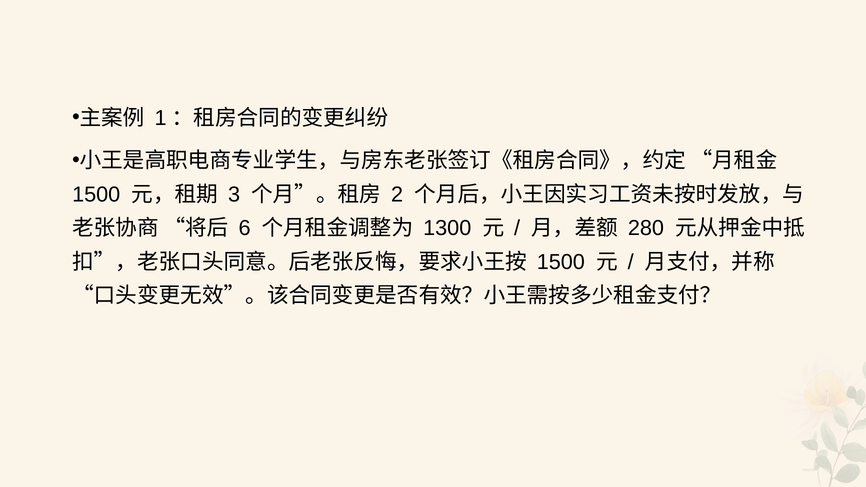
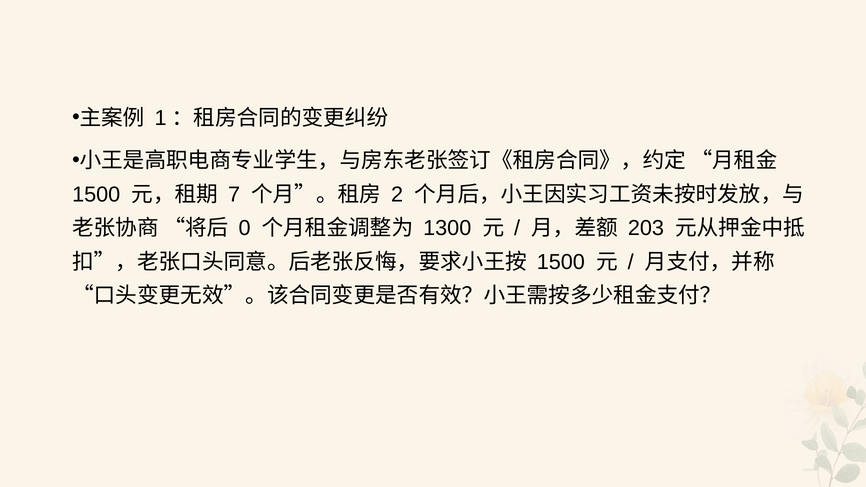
3: 3 -> 7
6: 6 -> 0
280: 280 -> 203
